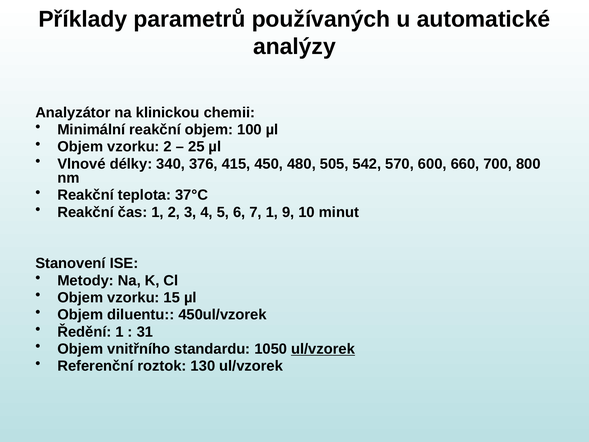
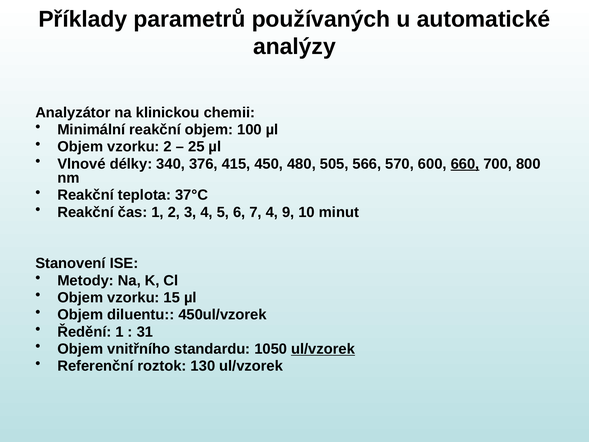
542: 542 -> 566
660 underline: none -> present
7 1: 1 -> 4
